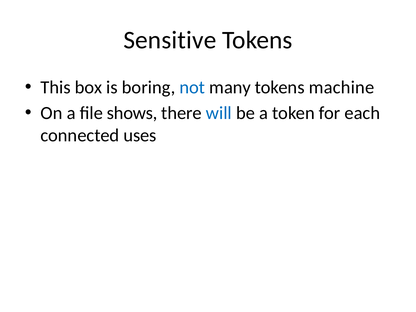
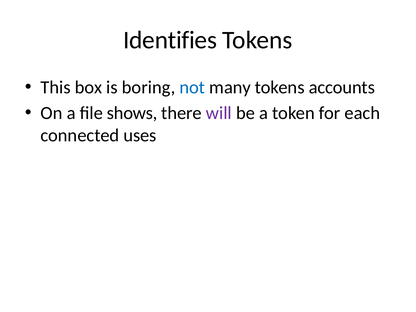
Sensitive: Sensitive -> Identifies
machine: machine -> accounts
will colour: blue -> purple
